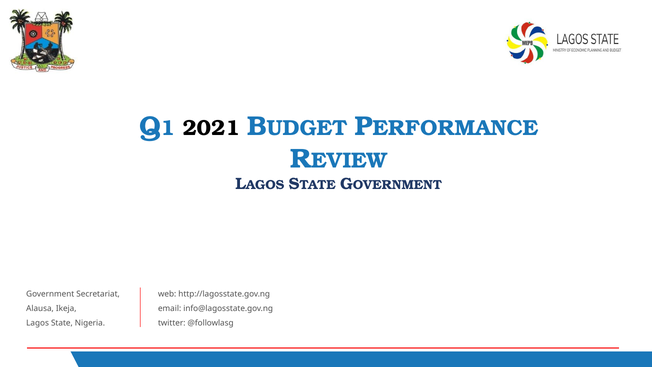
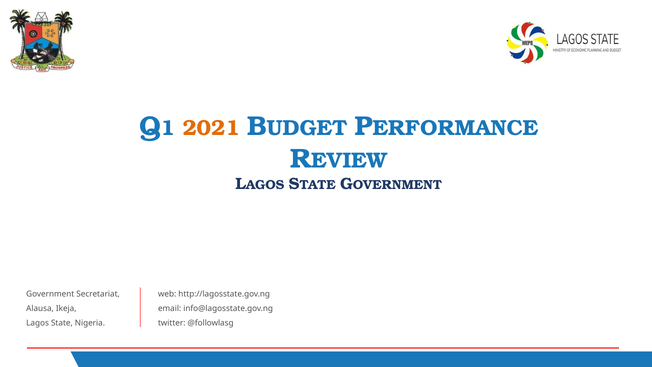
2021 colour: black -> orange
